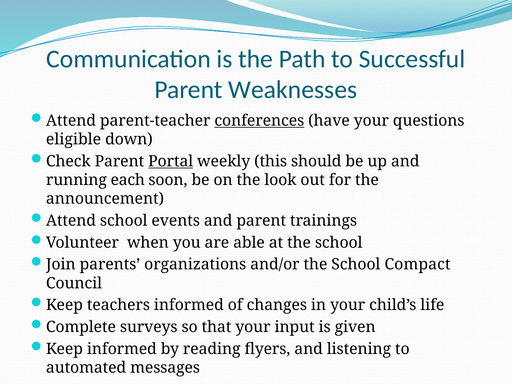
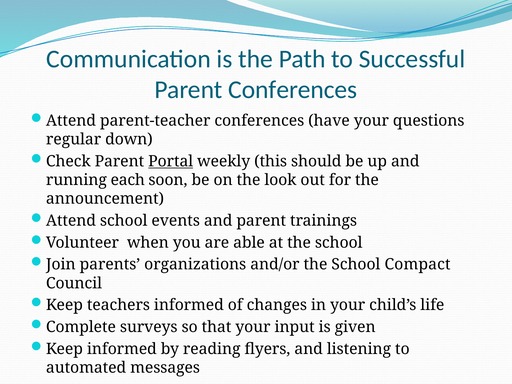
Parent Weaknesses: Weaknesses -> Conferences
conferences at (259, 121) underline: present -> none
eligible: eligible -> regular
